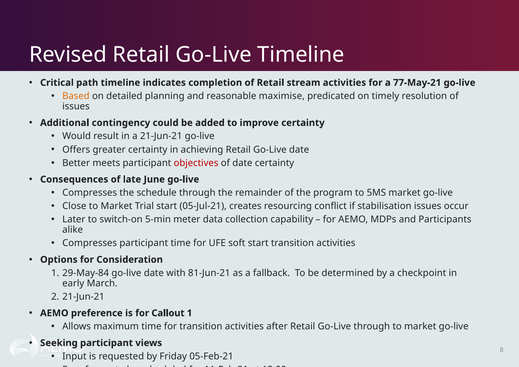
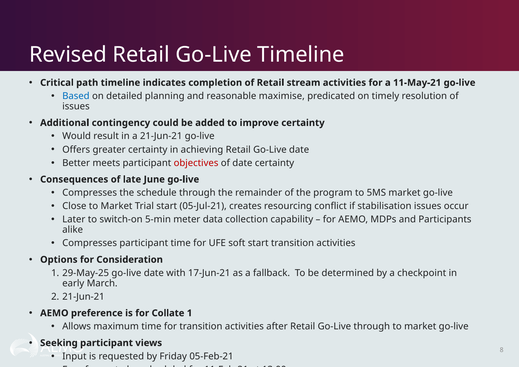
77-May-21: 77-May-21 -> 11-May-21
Based colour: orange -> blue
29-May-84: 29-May-84 -> 29-May-25
81-Jun-21: 81-Jun-21 -> 17-Jun-21
Callout: Callout -> Collate
